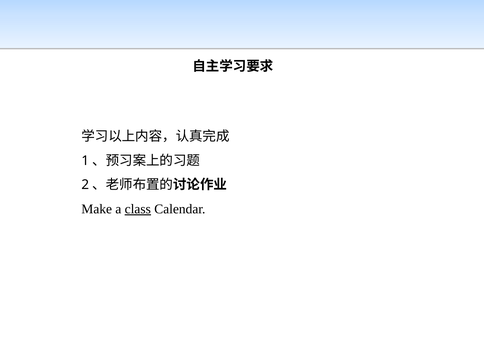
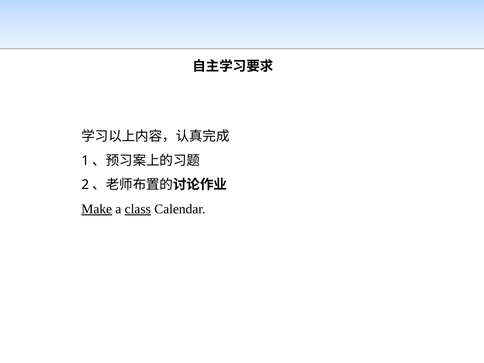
Make underline: none -> present
